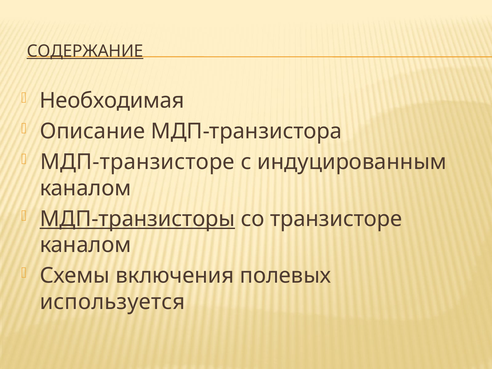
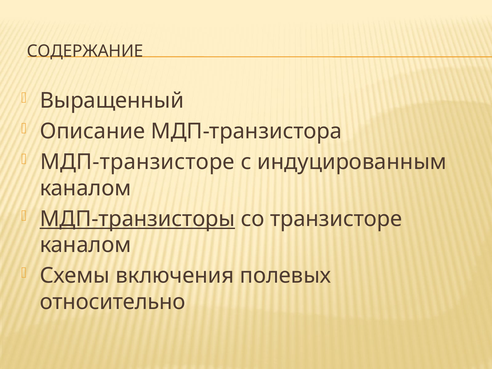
СОДЕРЖАНИЕ underline: present -> none
Необходимая: Необходимая -> Выращенный
используется: используется -> относительно
